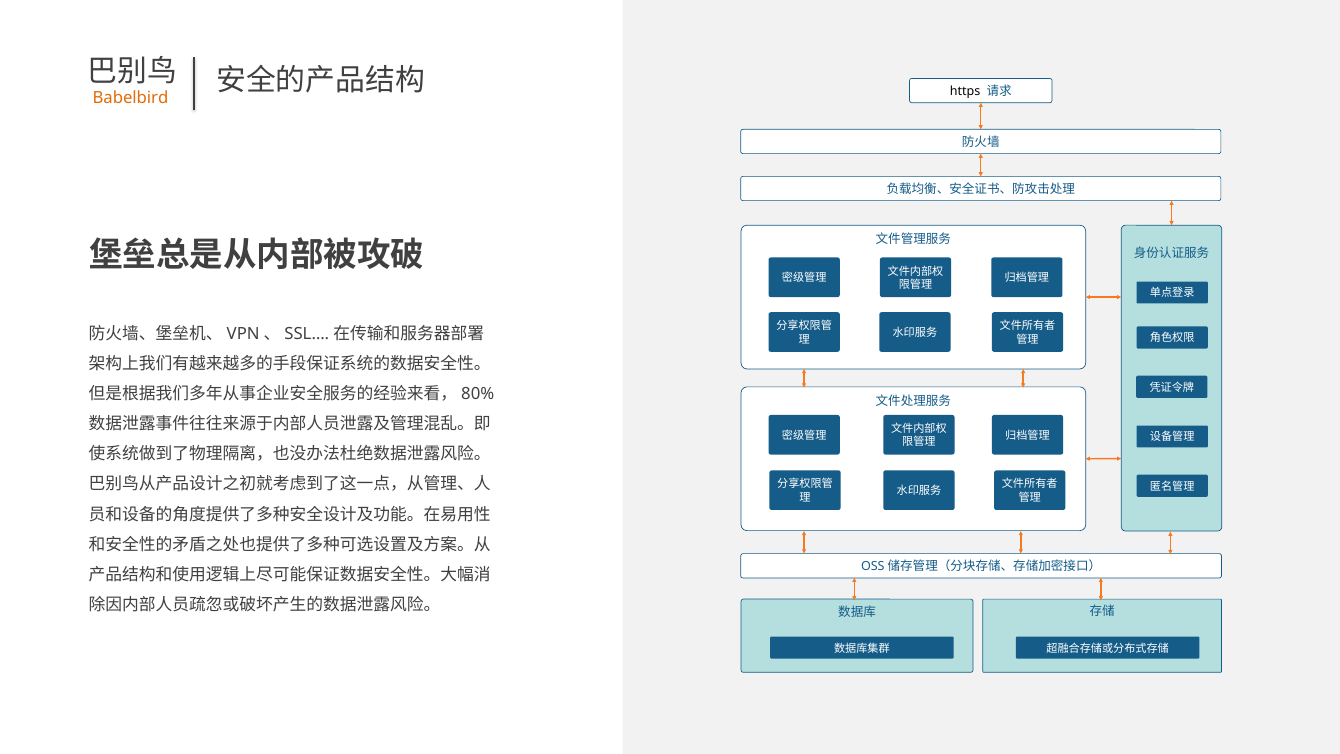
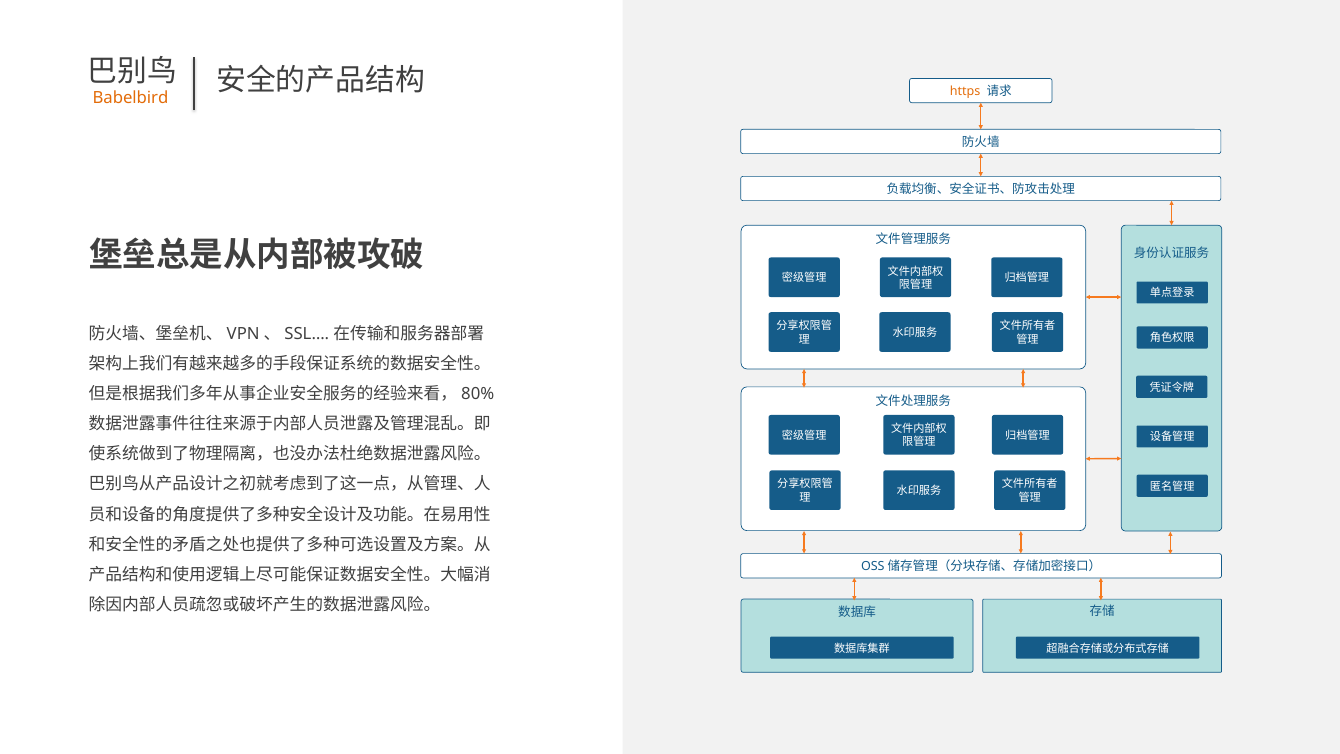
https colour: black -> orange
